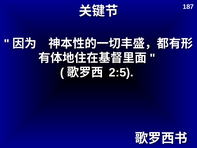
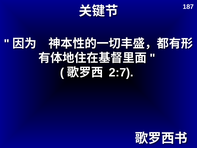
2:5: 2:5 -> 2:7
